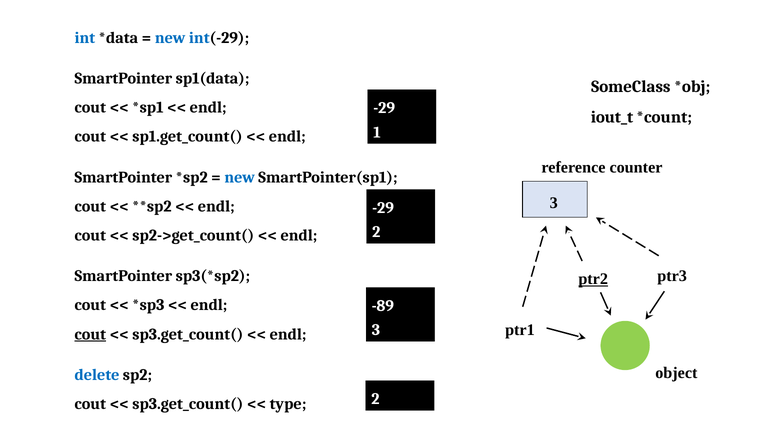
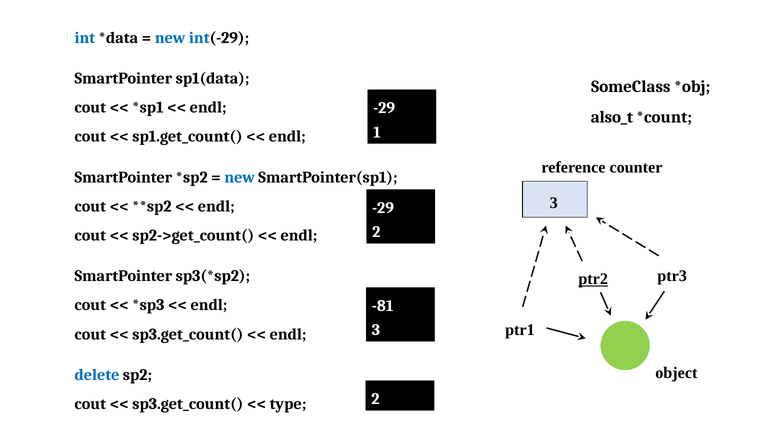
iout_t: iout_t -> also_t
-89: -89 -> -81
cout at (90, 334) underline: present -> none
